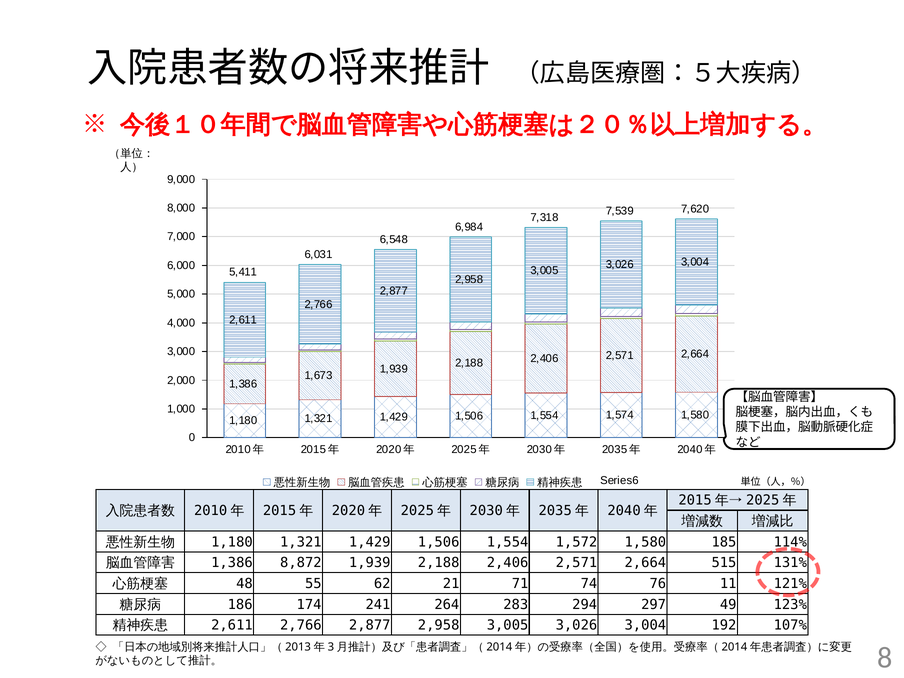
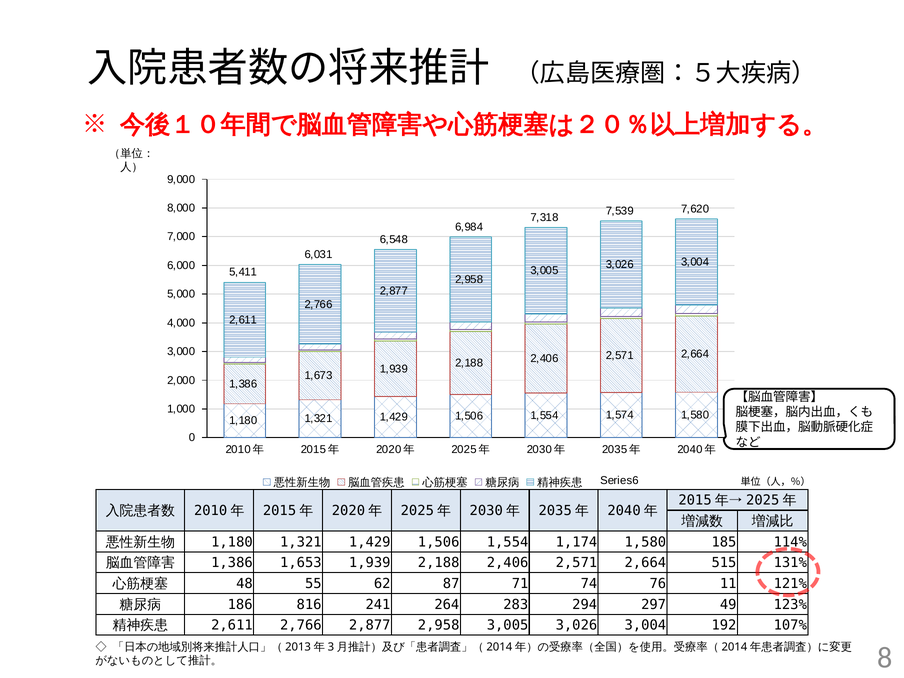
1,572: 1,572 -> 1,174
8,872: 8,872 -> 1,653
21: 21 -> 87
174: 174 -> 816
